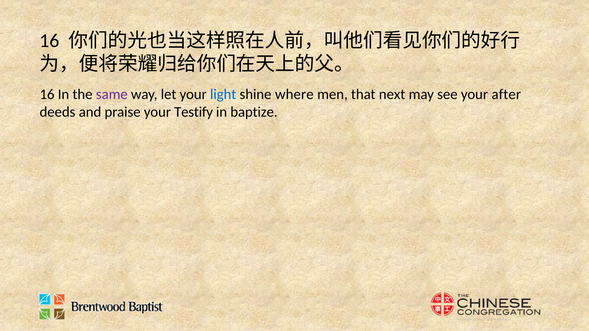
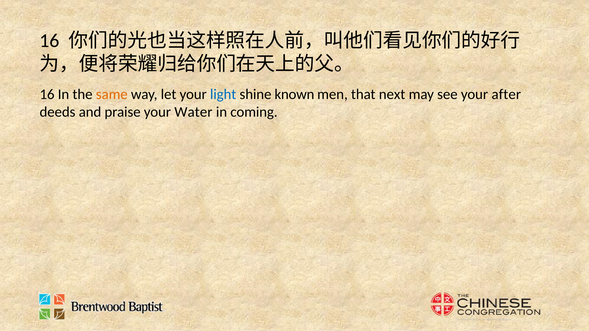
same colour: purple -> orange
where: where -> known
Testify: Testify -> Water
baptize: baptize -> coming
